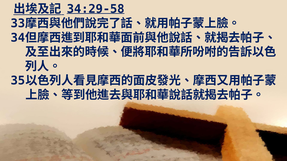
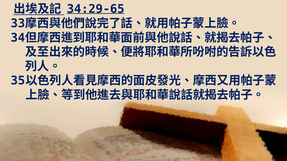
34:29-58: 34:29-58 -> 34:29-65
